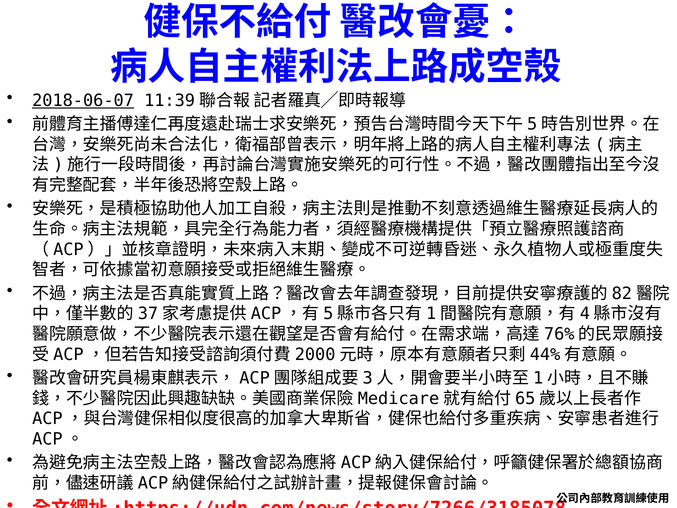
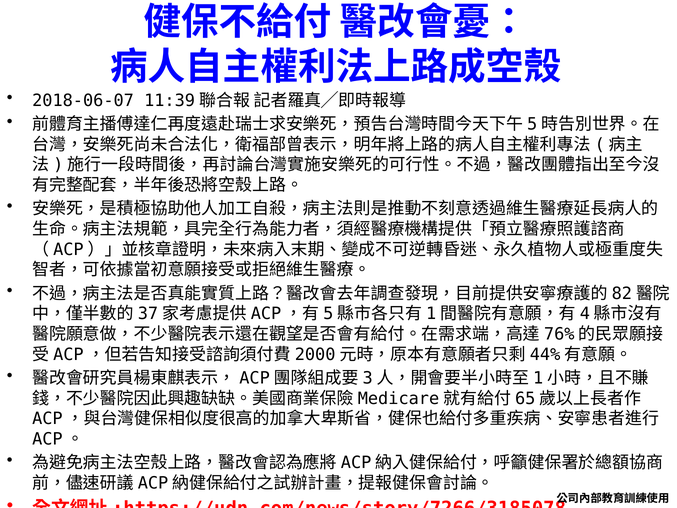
2018-06-07 underline: present -> none
